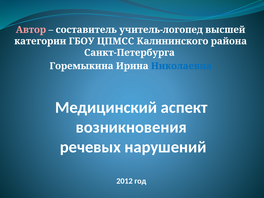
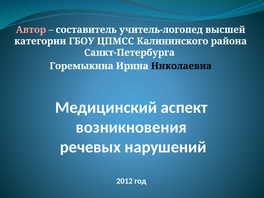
Николаевна colour: blue -> black
